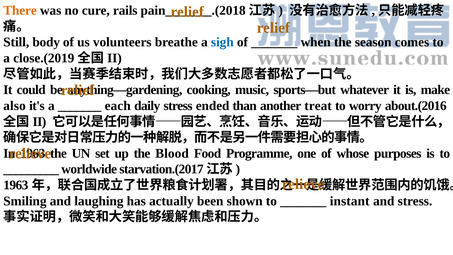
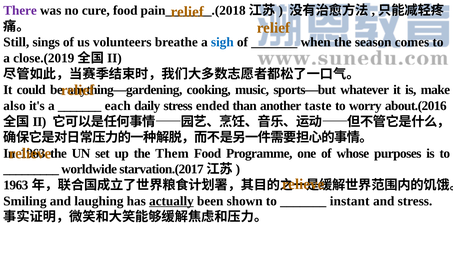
There colour: orange -> purple
cure rails: rails -> food
body: body -> sings
treat: treat -> taste
Blood: Blood -> Them
actually underline: none -> present
